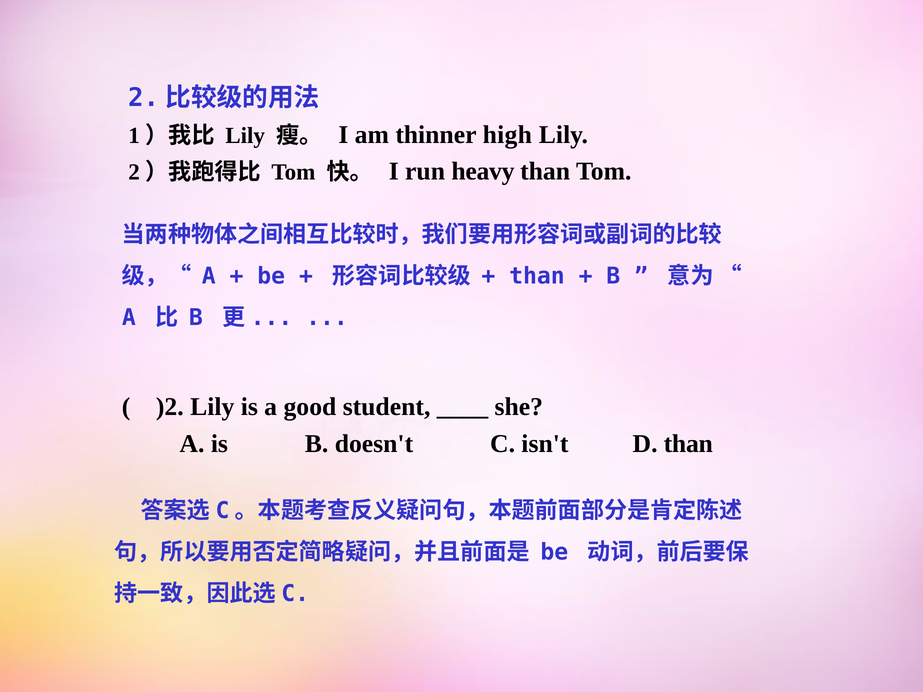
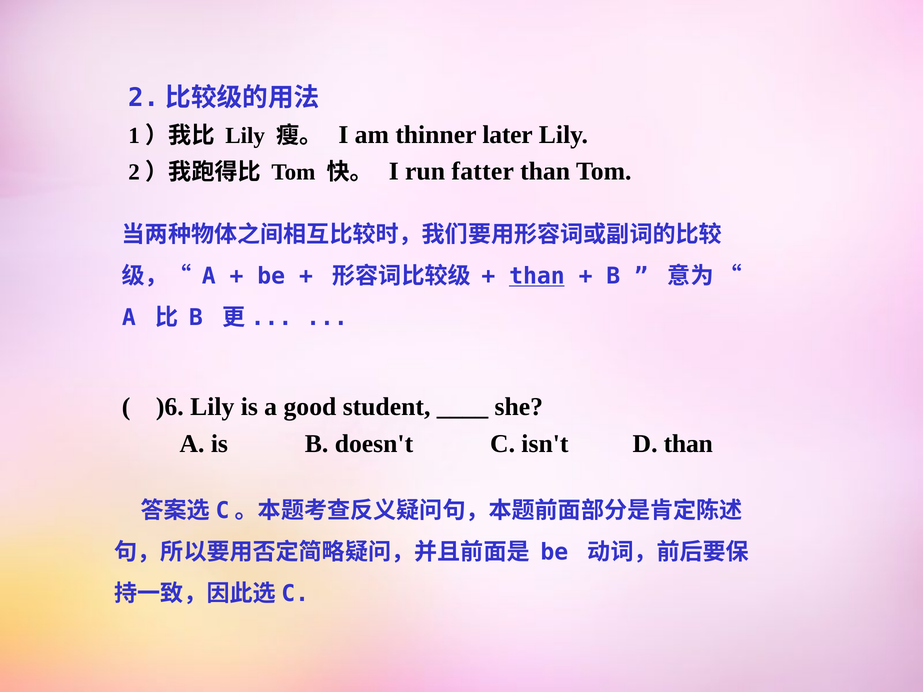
high: high -> later
heavy: heavy -> fatter
than at (537, 276) underline: none -> present
)2: )2 -> )6
